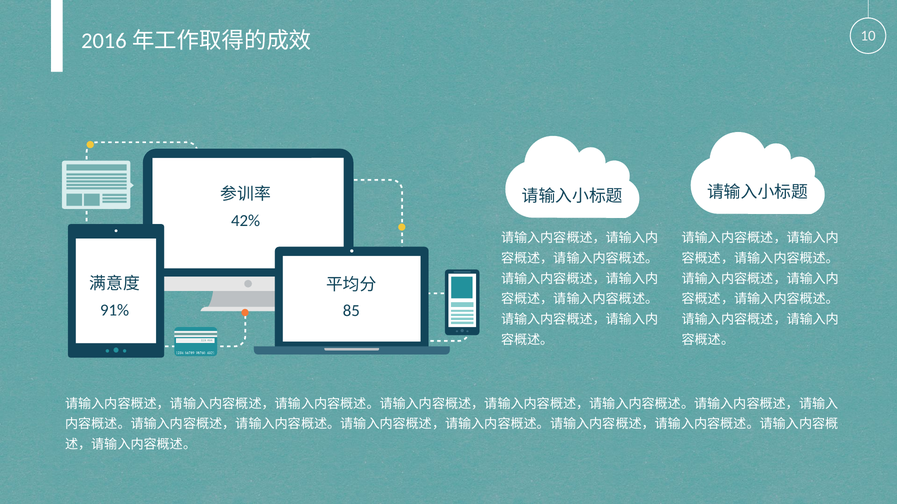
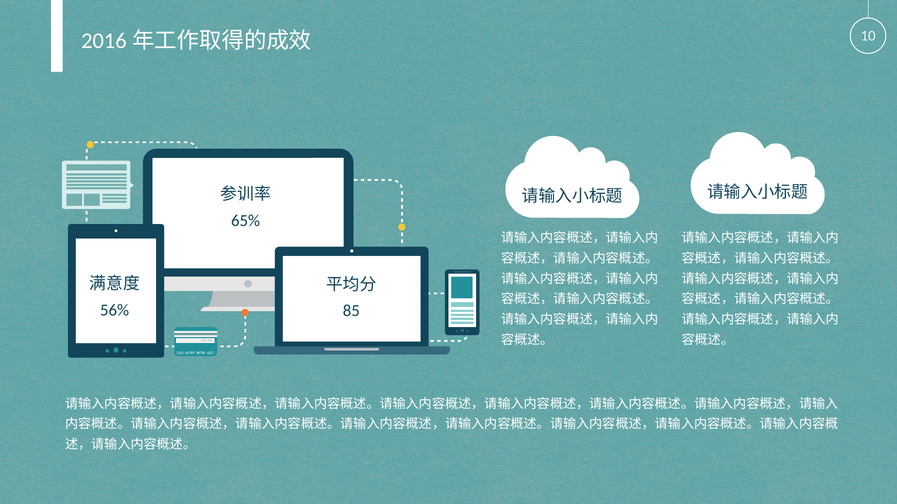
42%: 42% -> 65%
91%: 91% -> 56%
